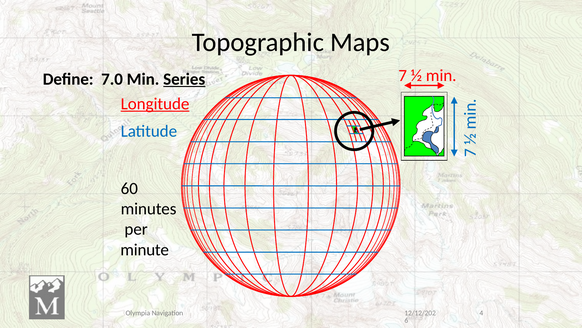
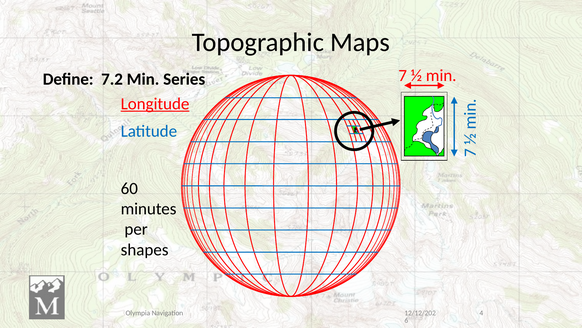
7.0: 7.0 -> 7.2
Series underline: present -> none
minute: minute -> shapes
